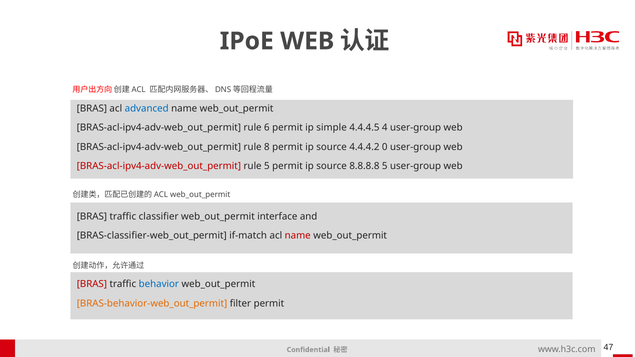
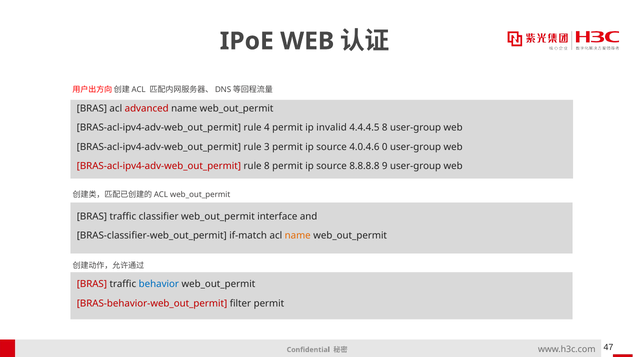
advanced colour: blue -> red
6: 6 -> 4
simple: simple -> invalid
4.4.4.5 4: 4 -> 8
8: 8 -> 3
4.4.4.2: 4.4.4.2 -> 4.0.4.6
rule 5: 5 -> 8
8.8.8.8 5: 5 -> 9
name at (298, 236) colour: red -> orange
BRAS-behavior-web_out_permit colour: orange -> red
